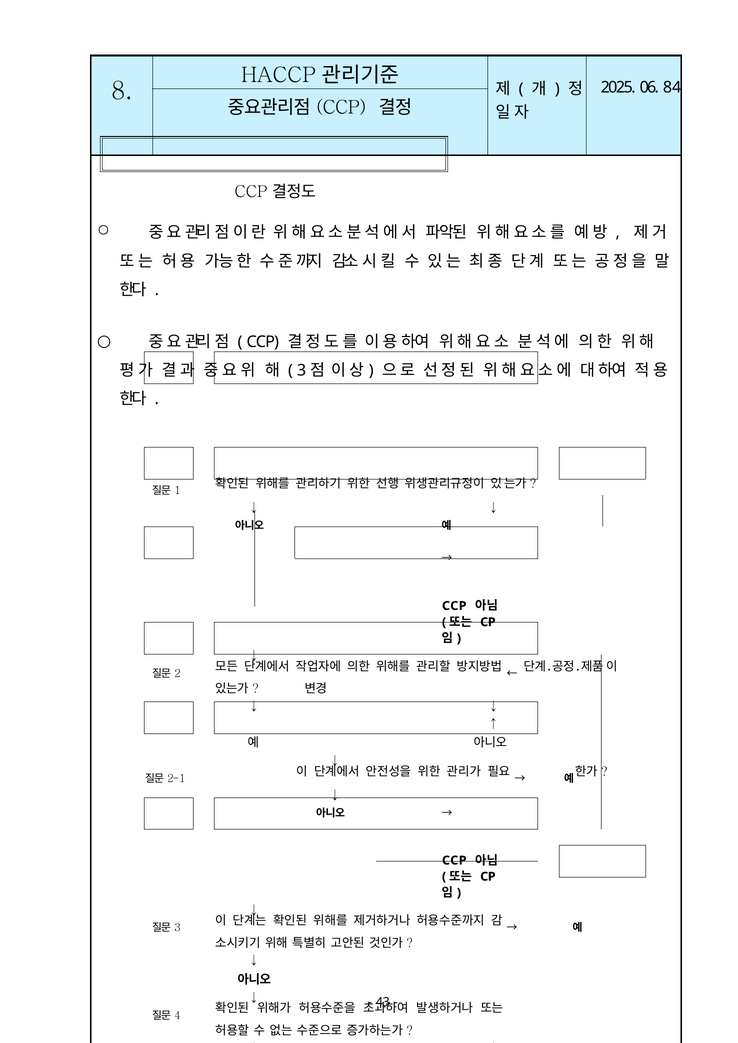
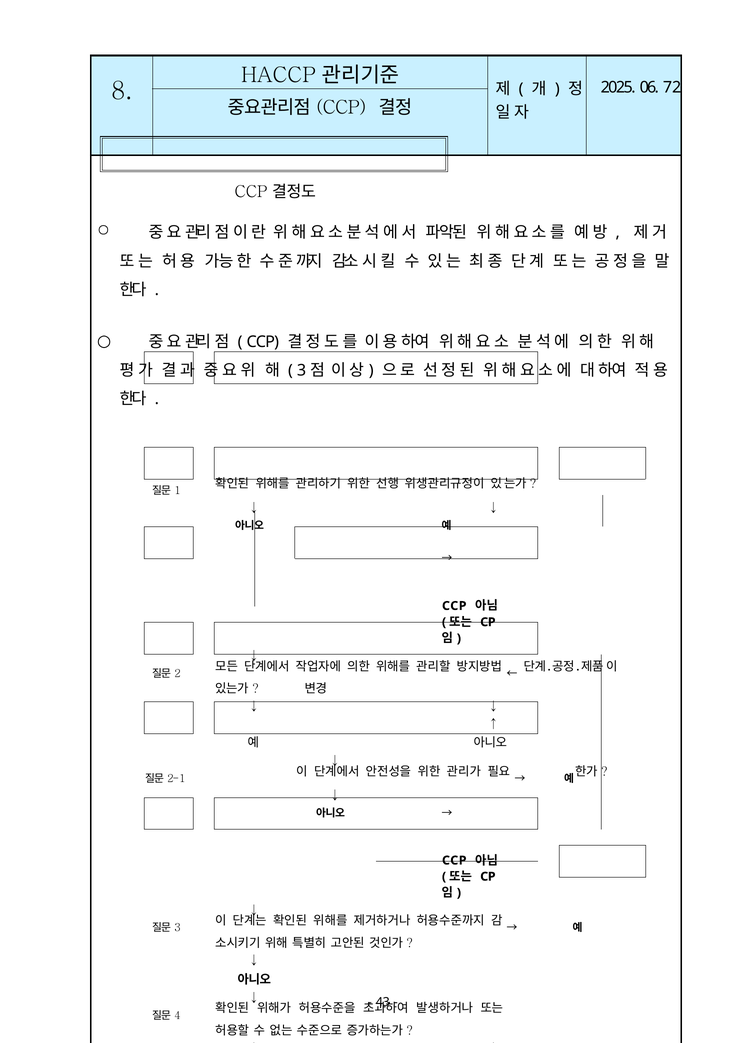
84: 84 -> 72
